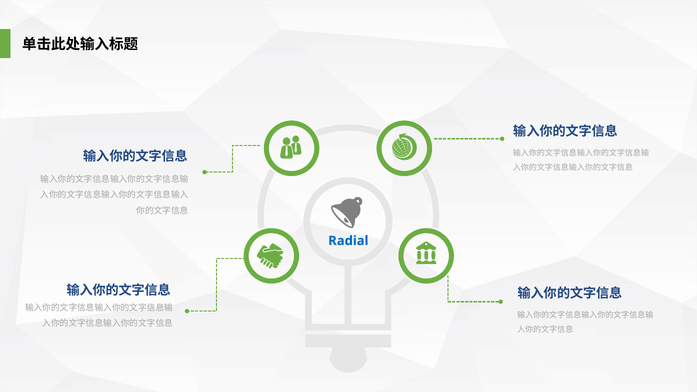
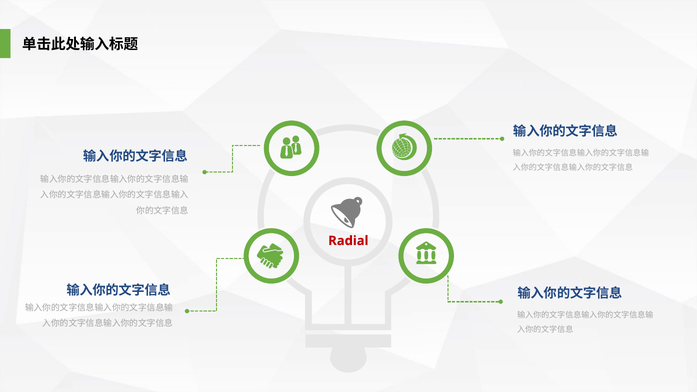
Radial colour: blue -> red
